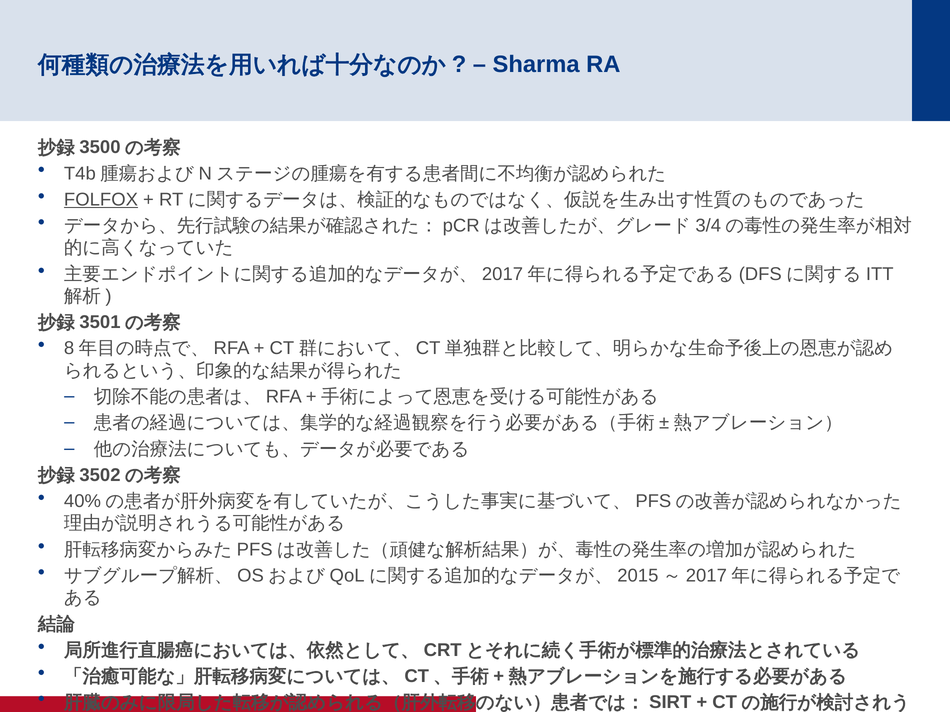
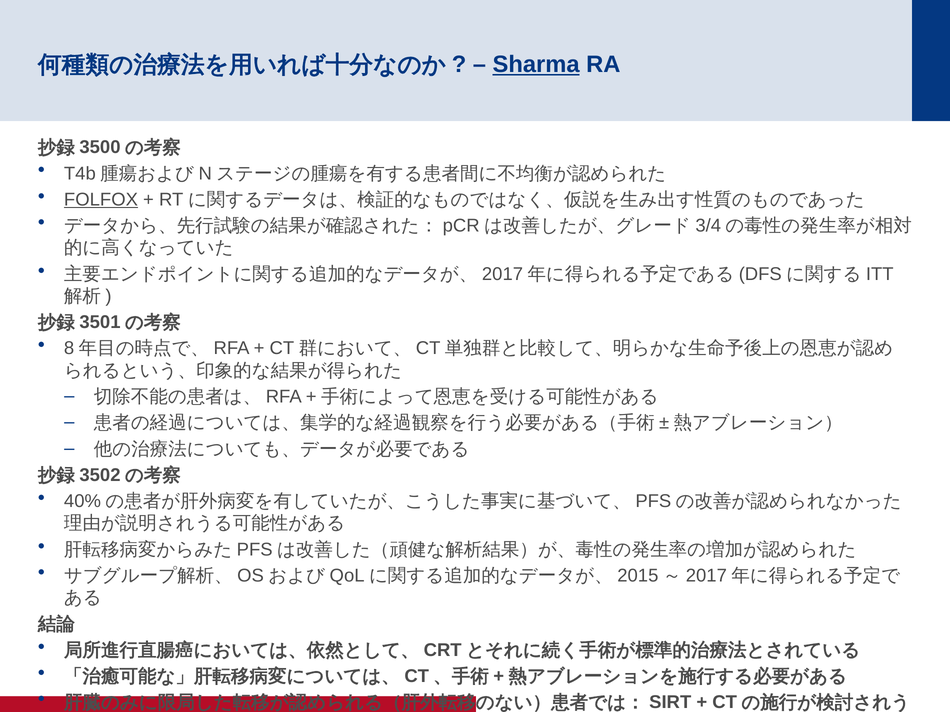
Sharma underline: none -> present
